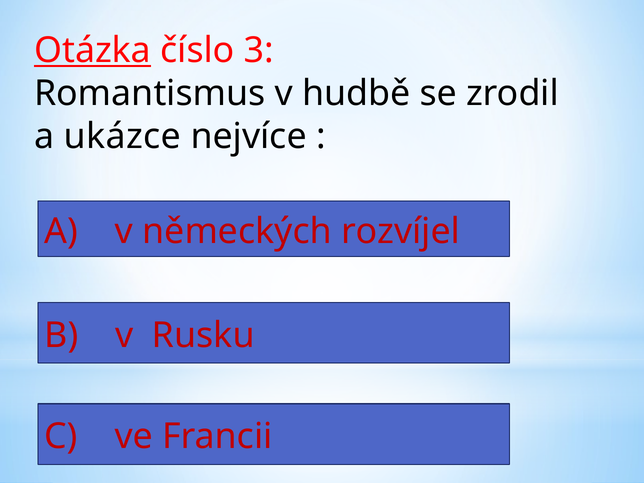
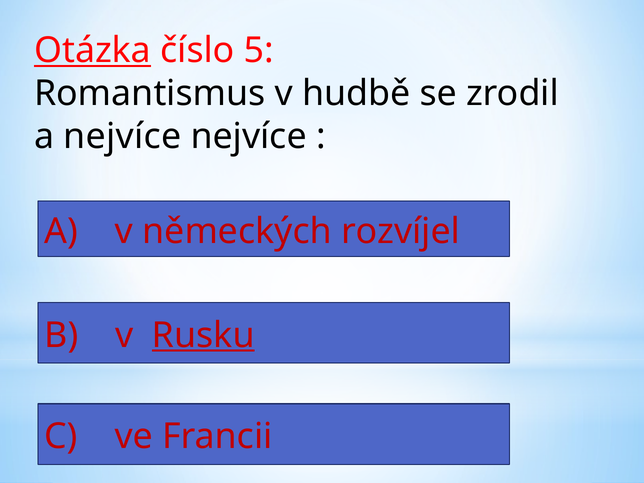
3: 3 -> 5
a ukázce: ukázce -> nejvíce
Rusku underline: none -> present
